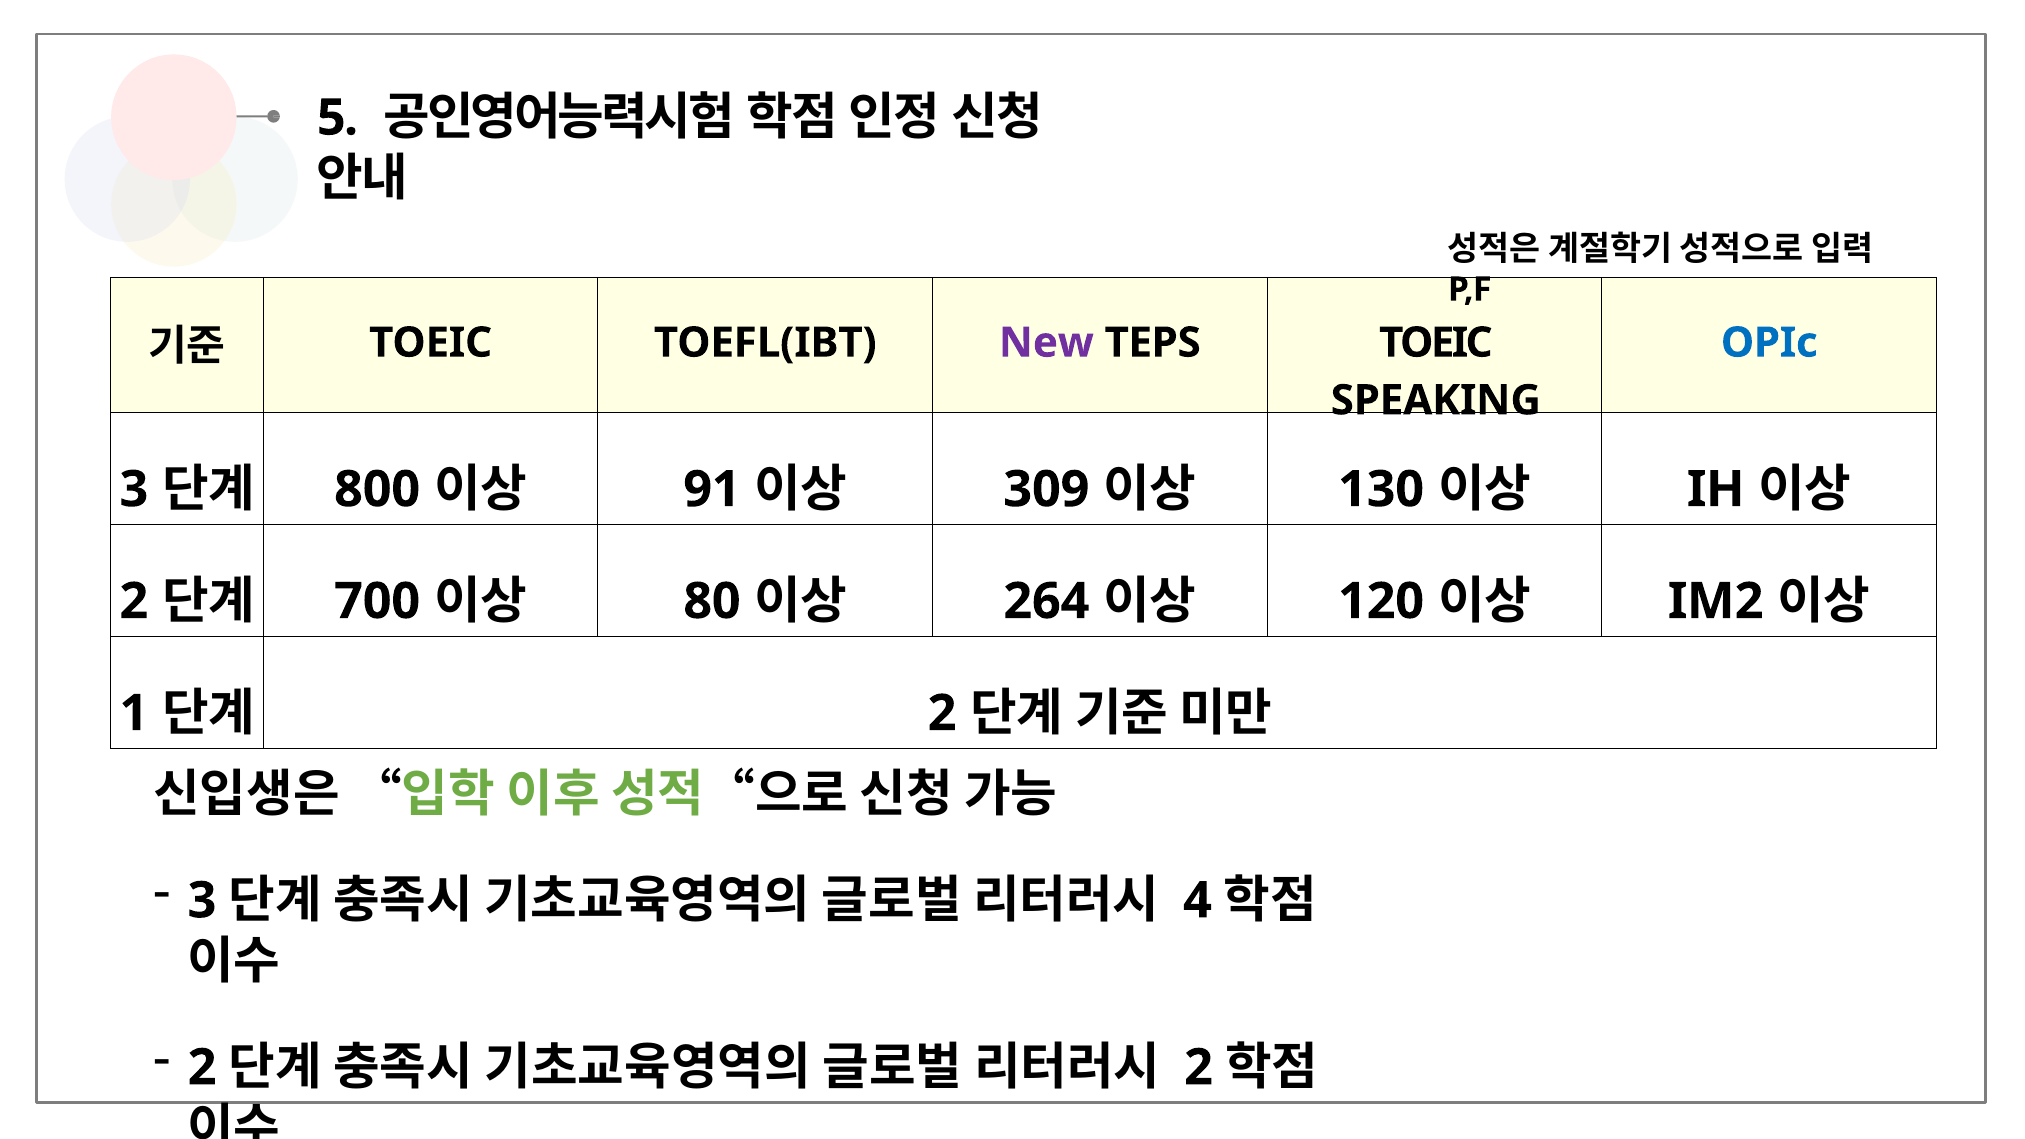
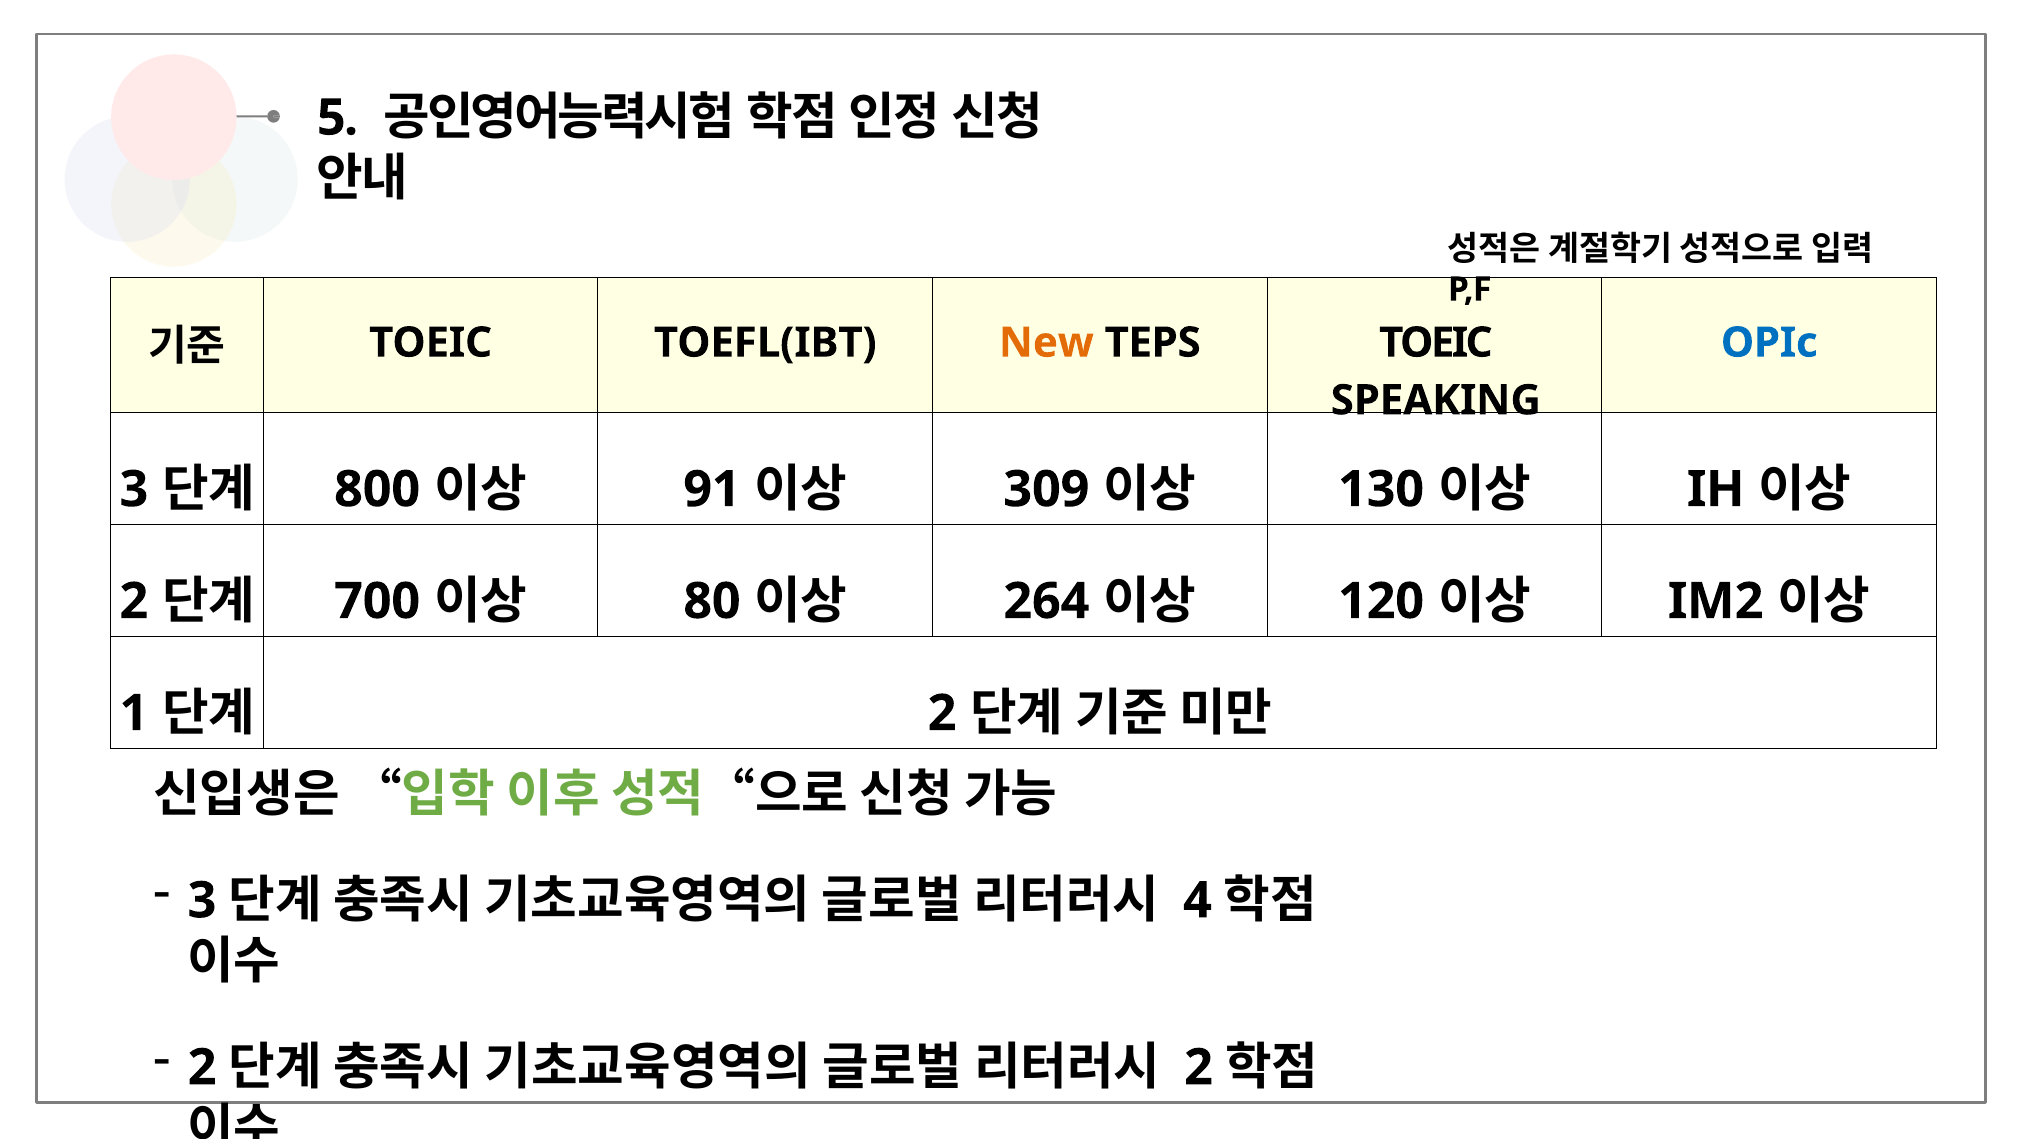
New colour: purple -> orange
